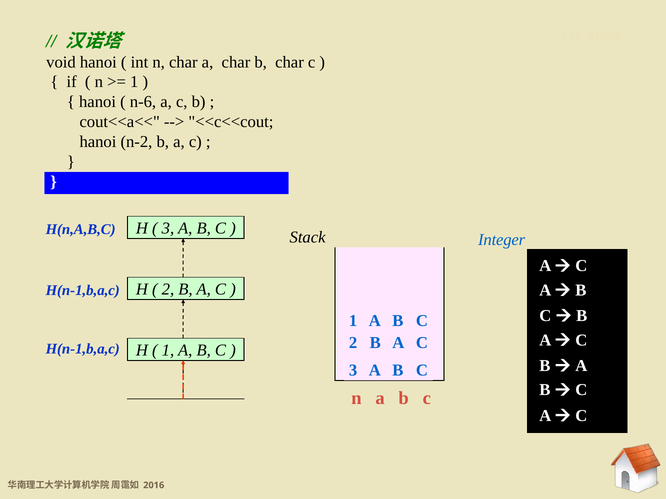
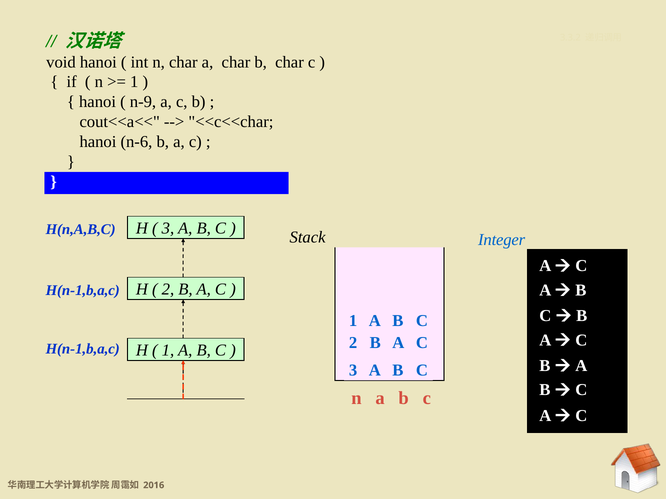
n-6: n-6 -> n-9
<<c<<cout: <<c<<cout -> <<c<<char
n-2: n-2 -> n-6
